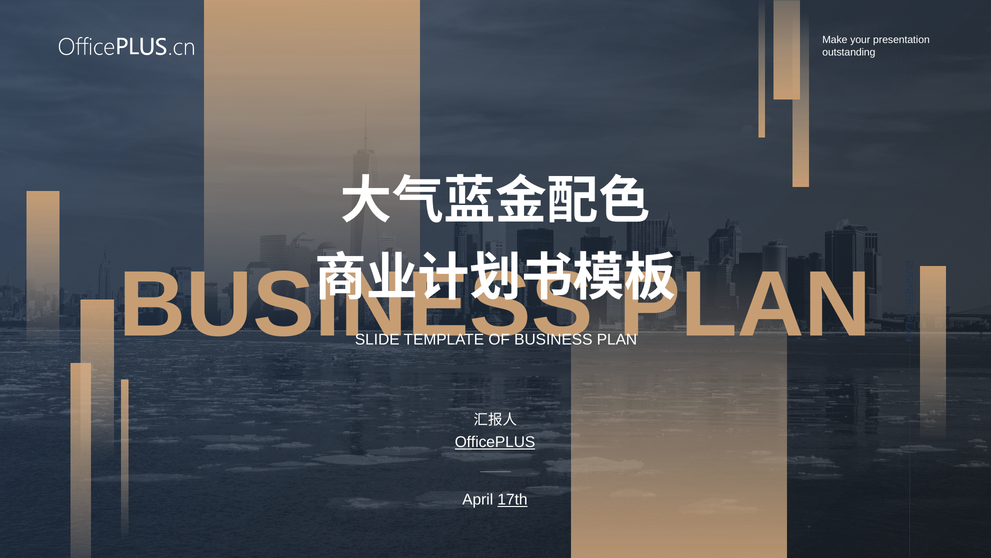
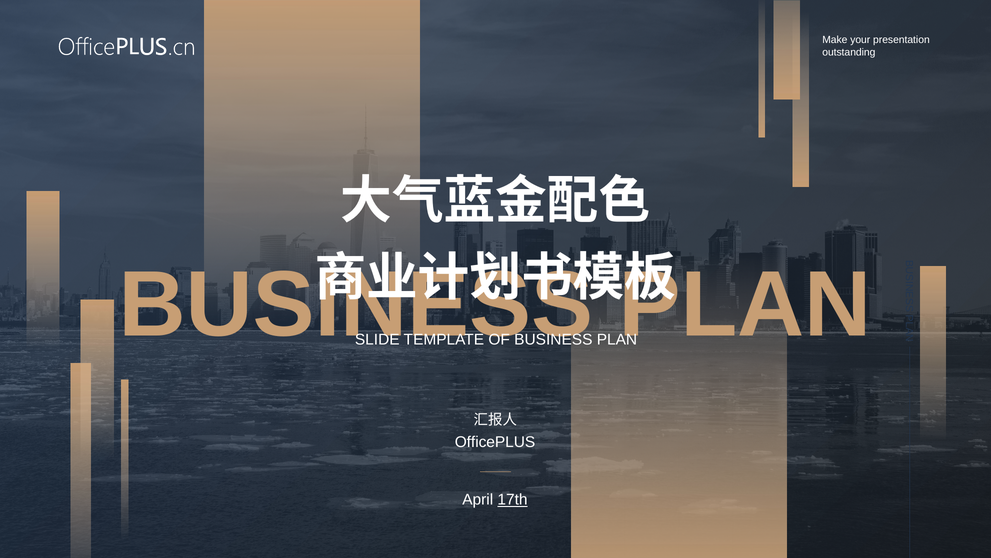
OfficePLUS underline: present -> none
